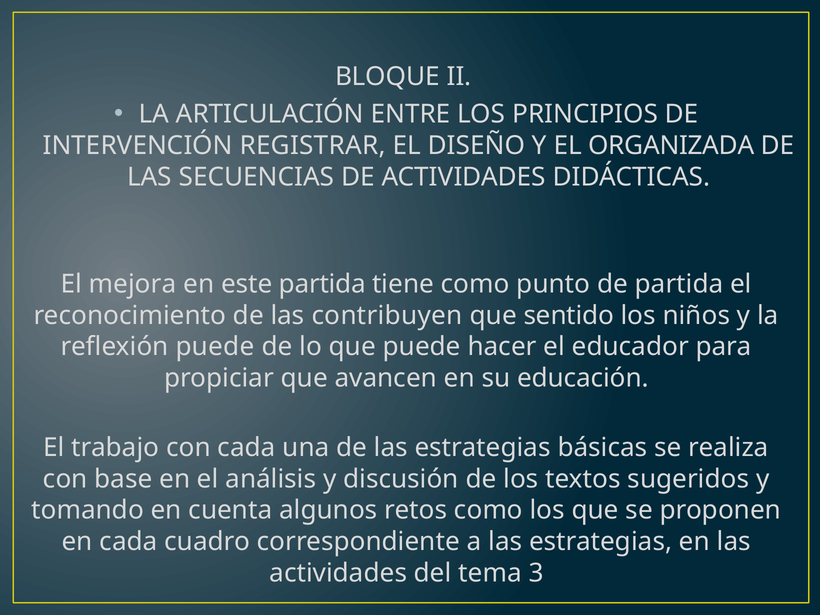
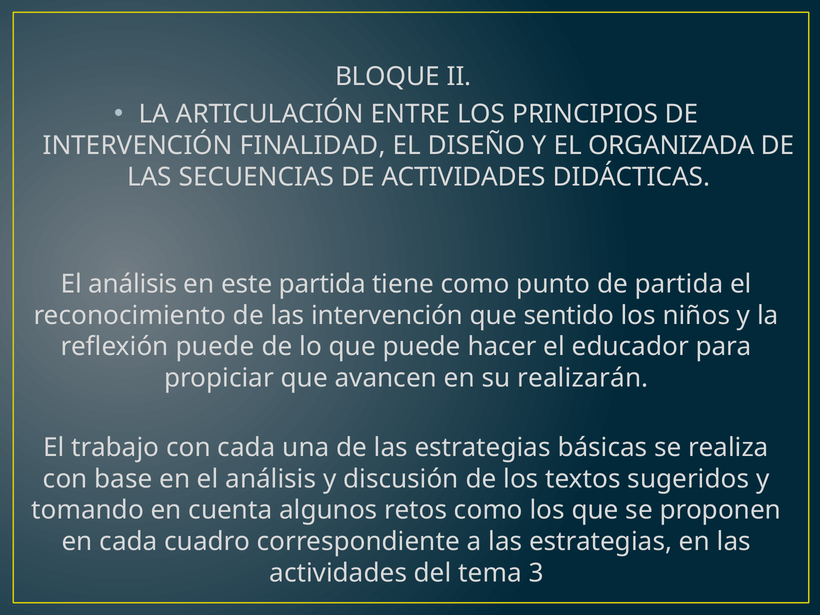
REGISTRAR: REGISTRAR -> FINALIDAD
mejora at (133, 284): mejora -> análisis
las contribuyen: contribuyen -> intervención
educación: educación -> realizarán
